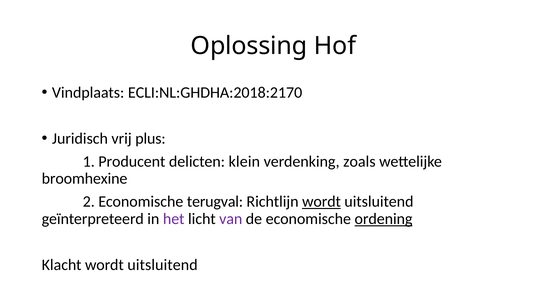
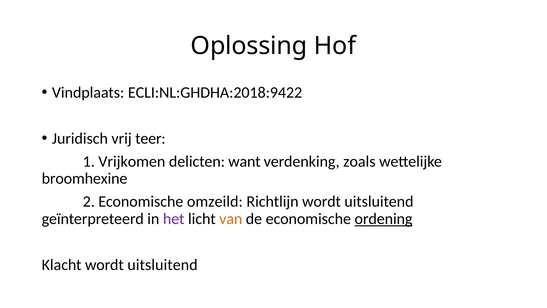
ECLI:NL:GHDHA:2018:2170: ECLI:NL:GHDHA:2018:2170 -> ECLI:NL:GHDHA:2018:9422
plus: plus -> teer
Producent: Producent -> Vrijkomen
klein: klein -> want
terugval: terugval -> omzeild
wordt at (322, 201) underline: present -> none
van colour: purple -> orange
